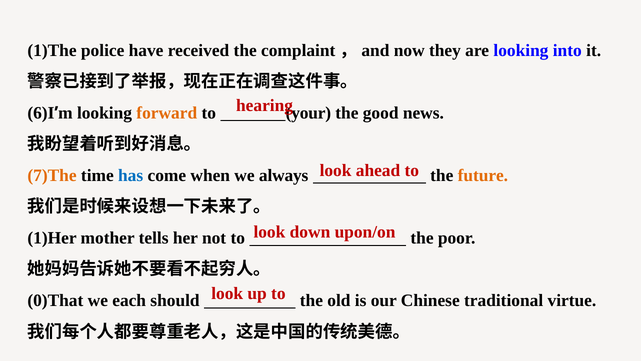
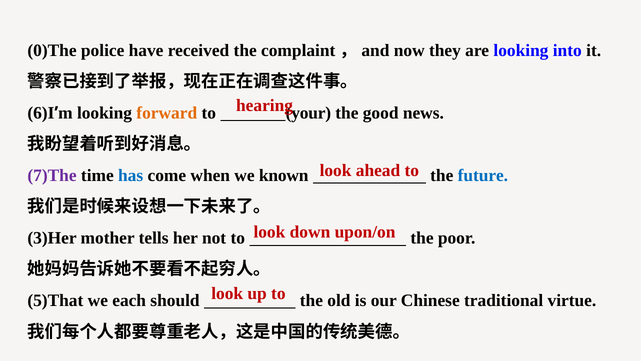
1)The: 1)The -> 0)The
7)The colour: orange -> purple
always: always -> known
future colour: orange -> blue
1)Her: 1)Her -> 3)Her
0)That: 0)That -> 5)That
